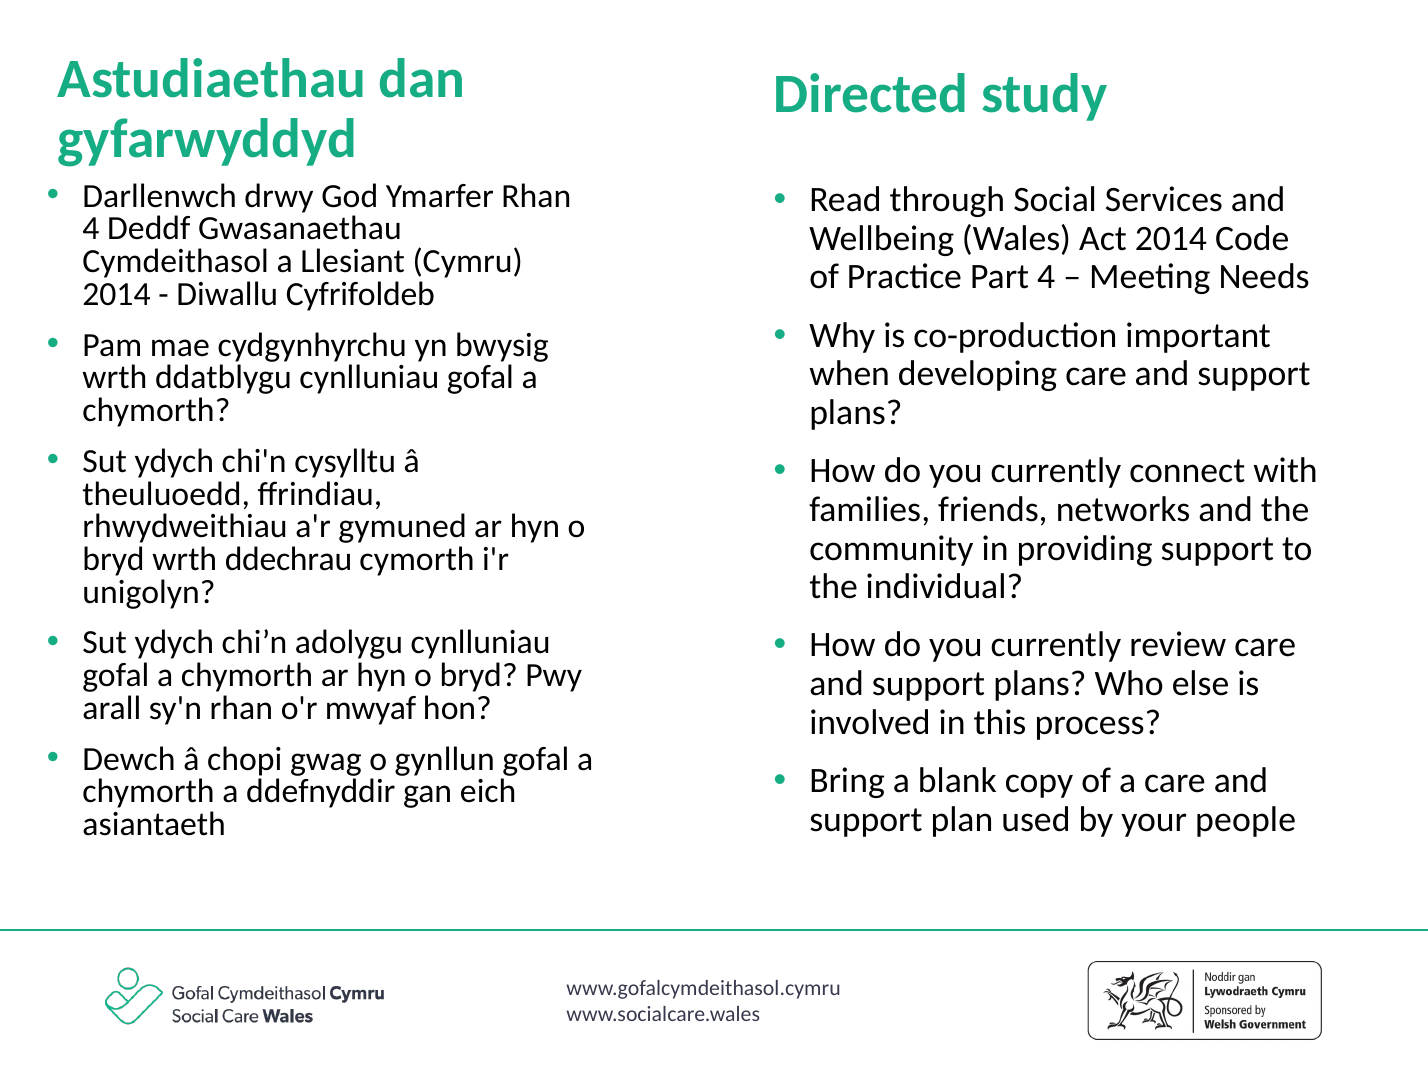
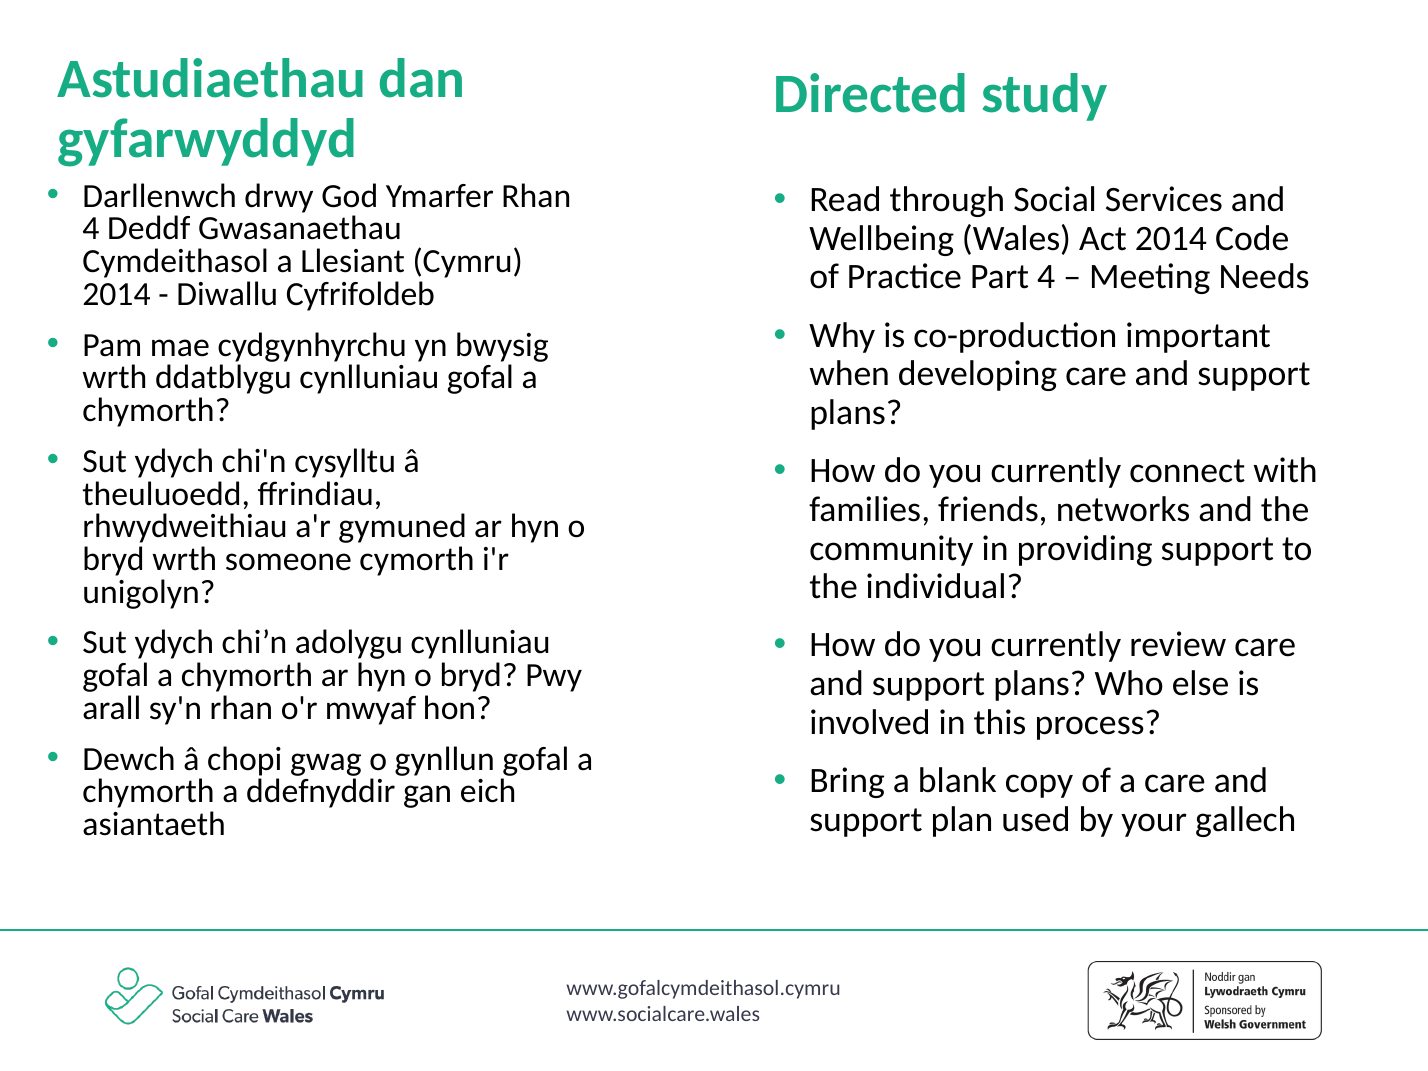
ddechrau: ddechrau -> someone
people: people -> gallech
